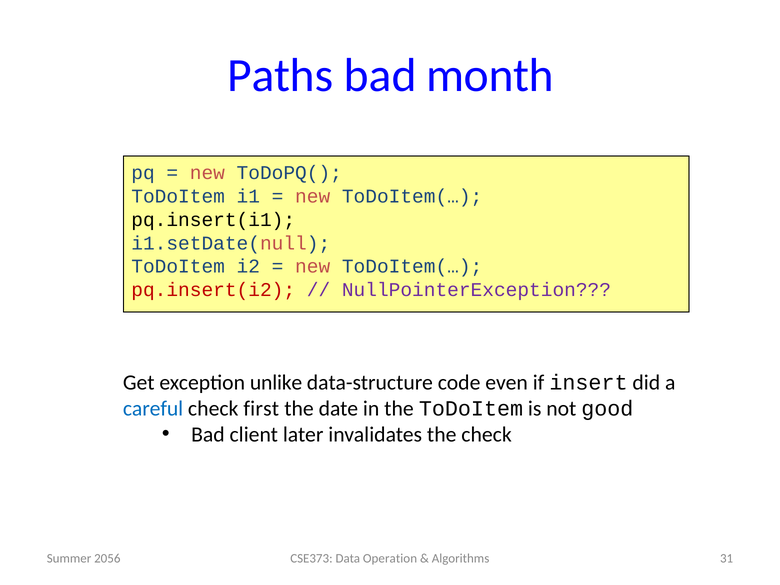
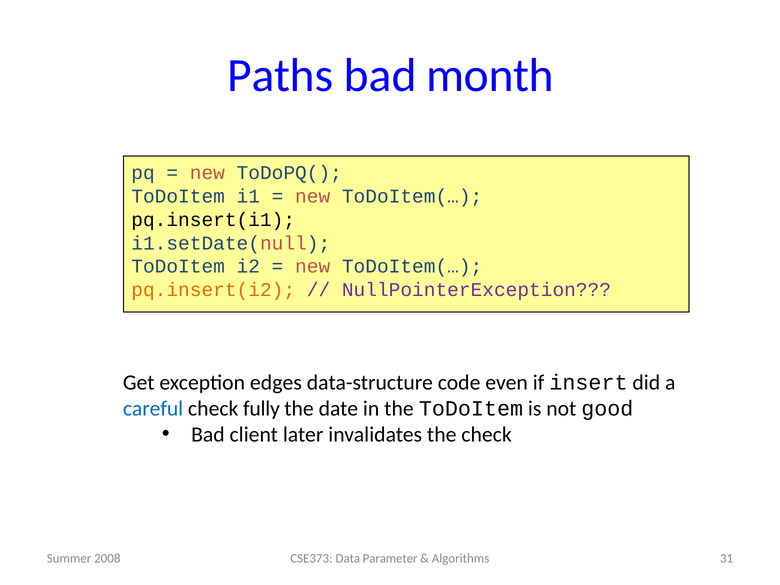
pq.insert(i2 colour: red -> orange
unlike: unlike -> edges
first: first -> fully
Operation: Operation -> Parameter
2056: 2056 -> 2008
